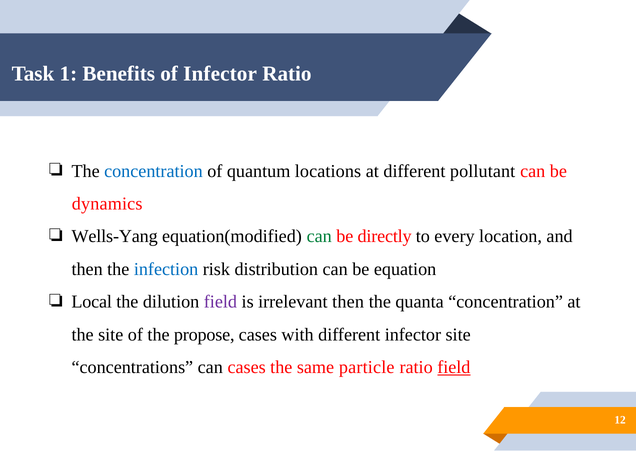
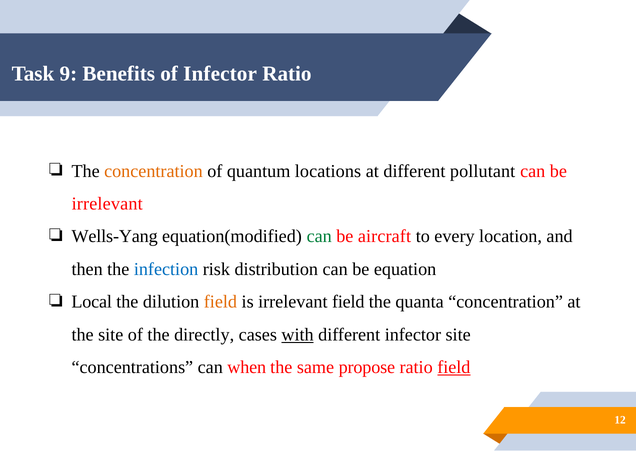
1: 1 -> 9
concentration at (153, 171) colour: blue -> orange
dynamics at (107, 203): dynamics -> irrelevant
directly: directly -> aircraft
field at (220, 301) colour: purple -> orange
irrelevant then: then -> field
propose: propose -> directly
with underline: none -> present
can cases: cases -> when
particle: particle -> propose
